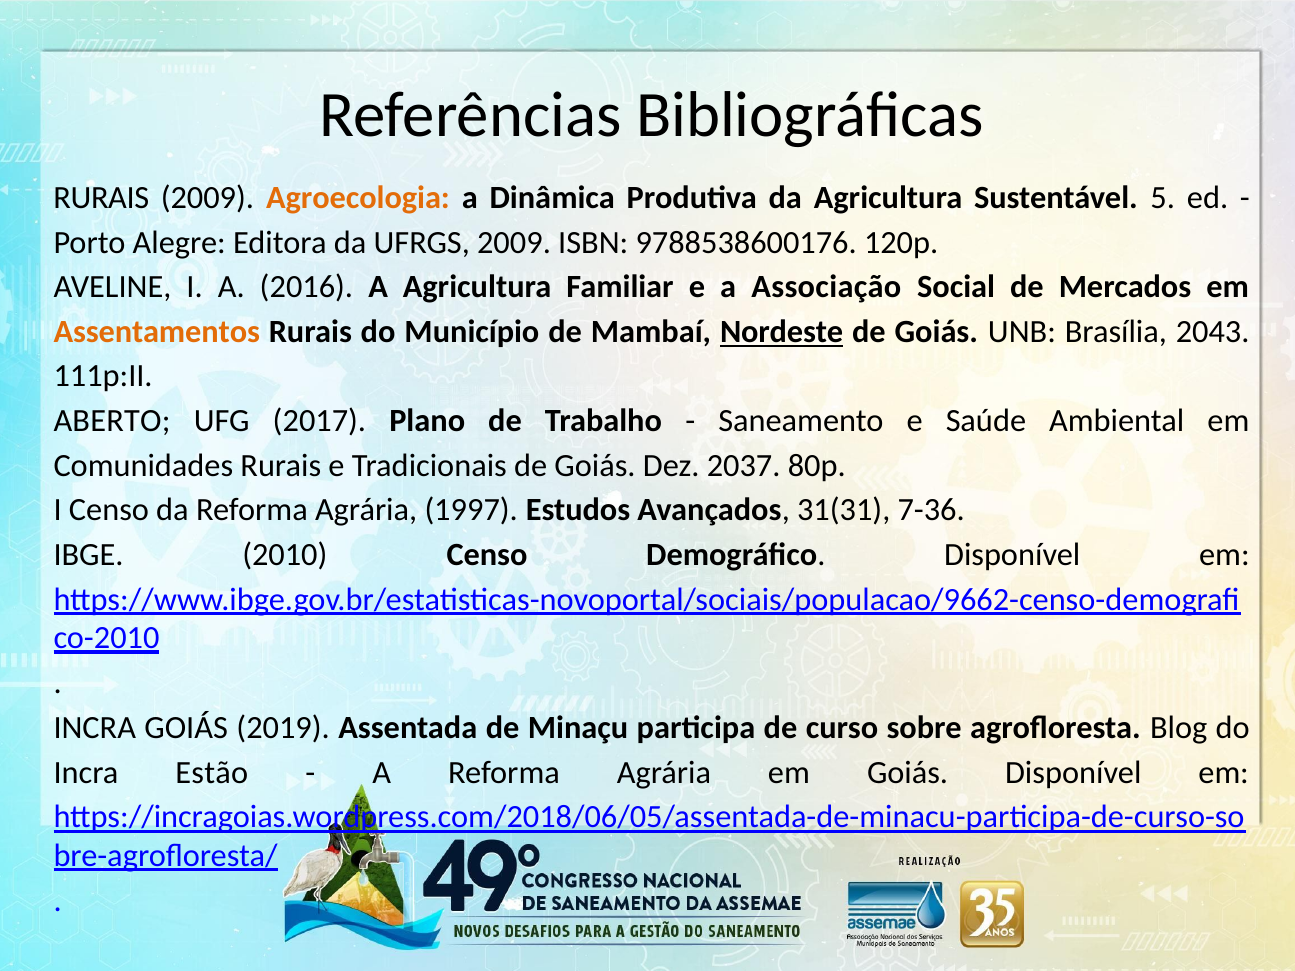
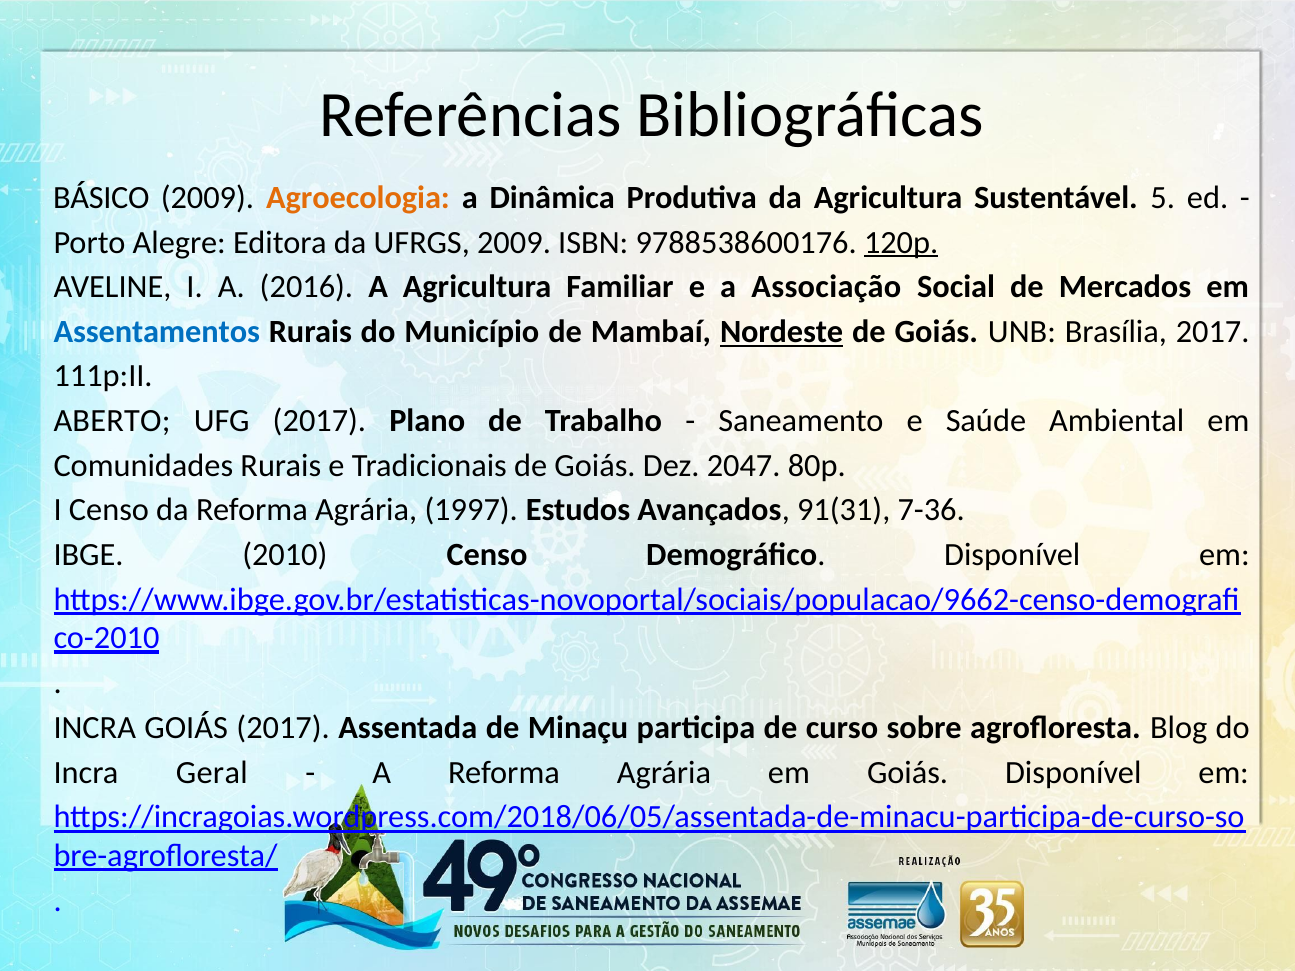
RURAIS at (101, 198): RURAIS -> BÁSICO
120p underline: none -> present
Assentamentos colour: orange -> blue
Brasília 2043: 2043 -> 2017
2037: 2037 -> 2047
31(31: 31(31 -> 91(31
GOIÁS 2019: 2019 -> 2017
Estão: Estão -> Geral
